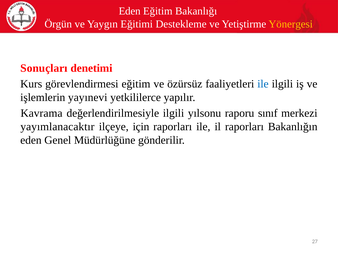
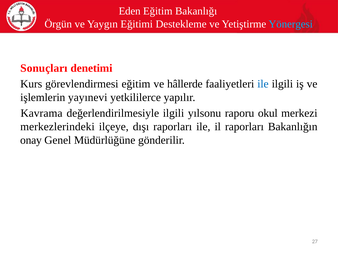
Yönergesi colour: yellow -> light blue
özürsüz: özürsüz -> hâllerde
sınıf: sınıf -> okul
yayımlanacaktır: yayımlanacaktır -> merkezlerindeki
için: için -> dışı
eden at (31, 140): eden -> onay
